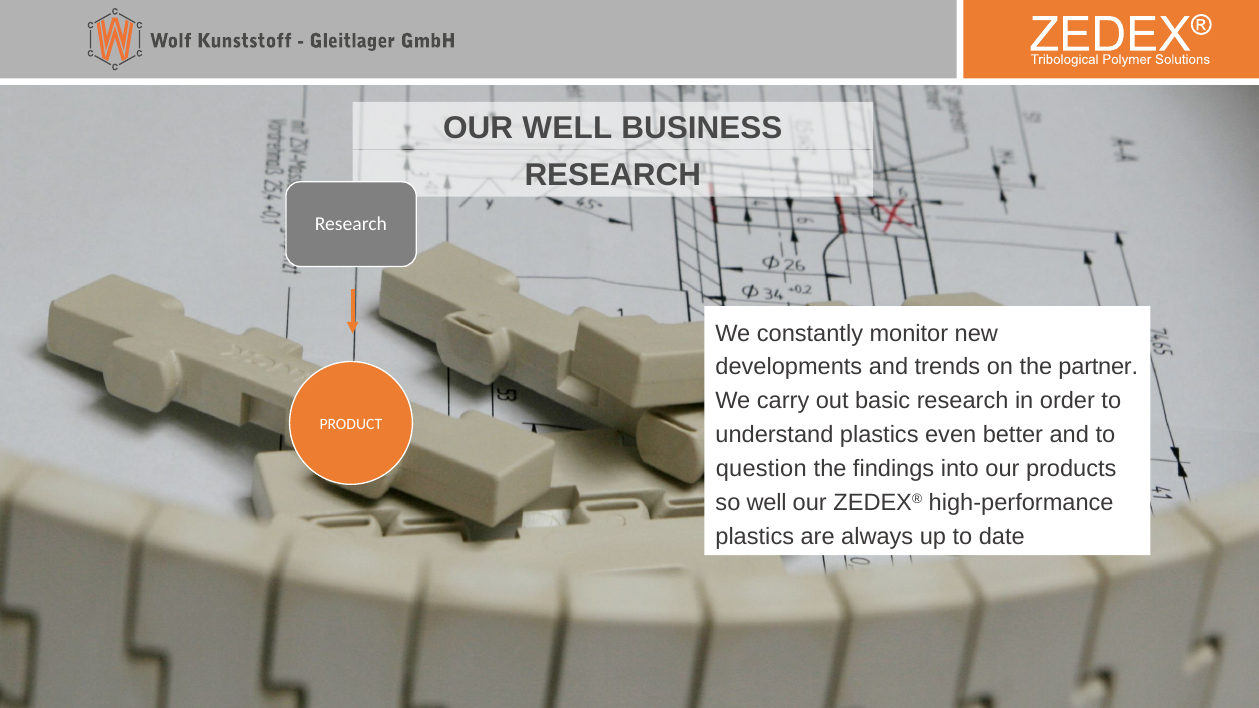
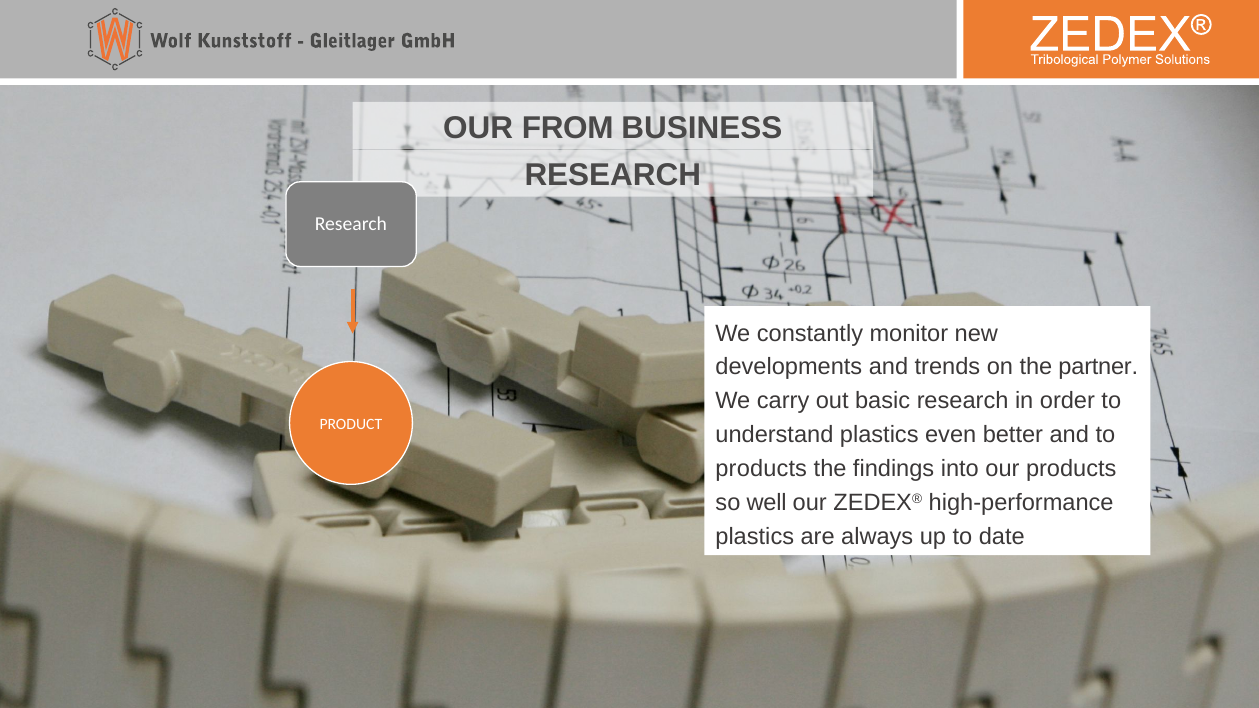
OUR WELL: WELL -> FROM
question at (761, 469): question -> products
